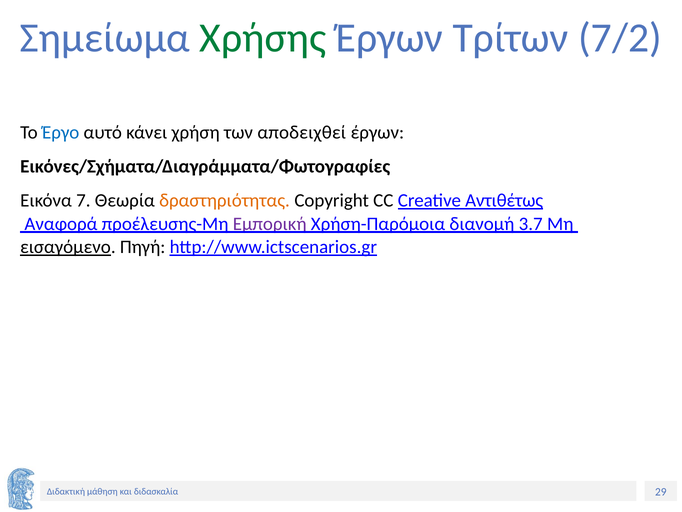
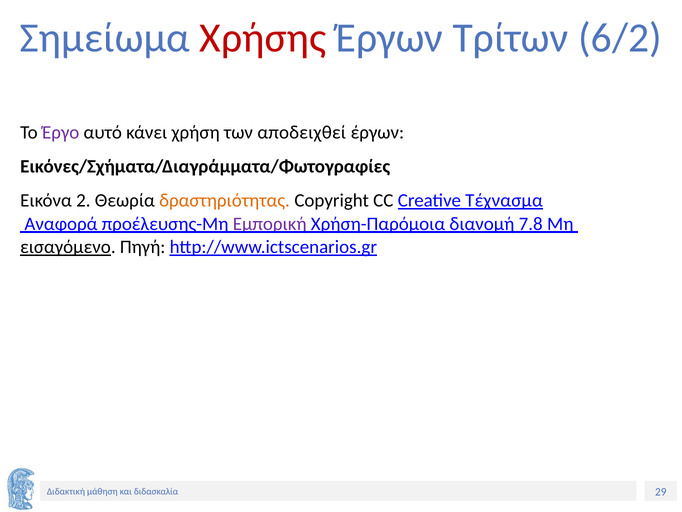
Χρήσης colour: green -> red
7/2: 7/2 -> 6/2
Έργο colour: blue -> purple
7: 7 -> 2
Αντιθέτως: Αντιθέτως -> Τέχνασμα
3.7: 3.7 -> 7.8
